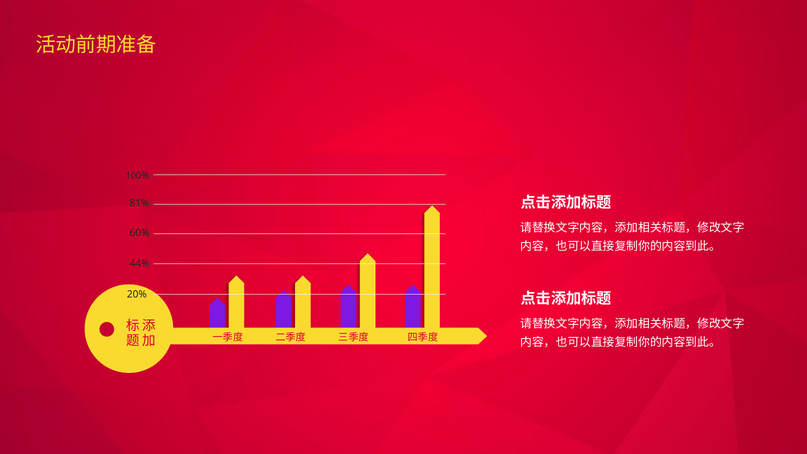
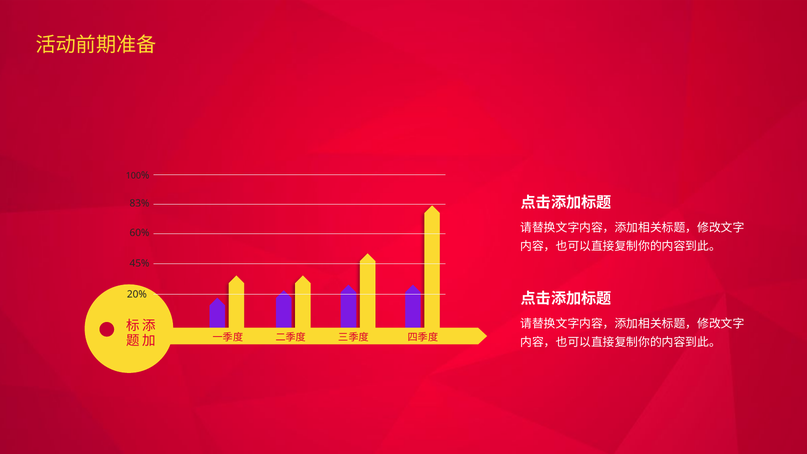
81%: 81% -> 83%
44%: 44% -> 45%
